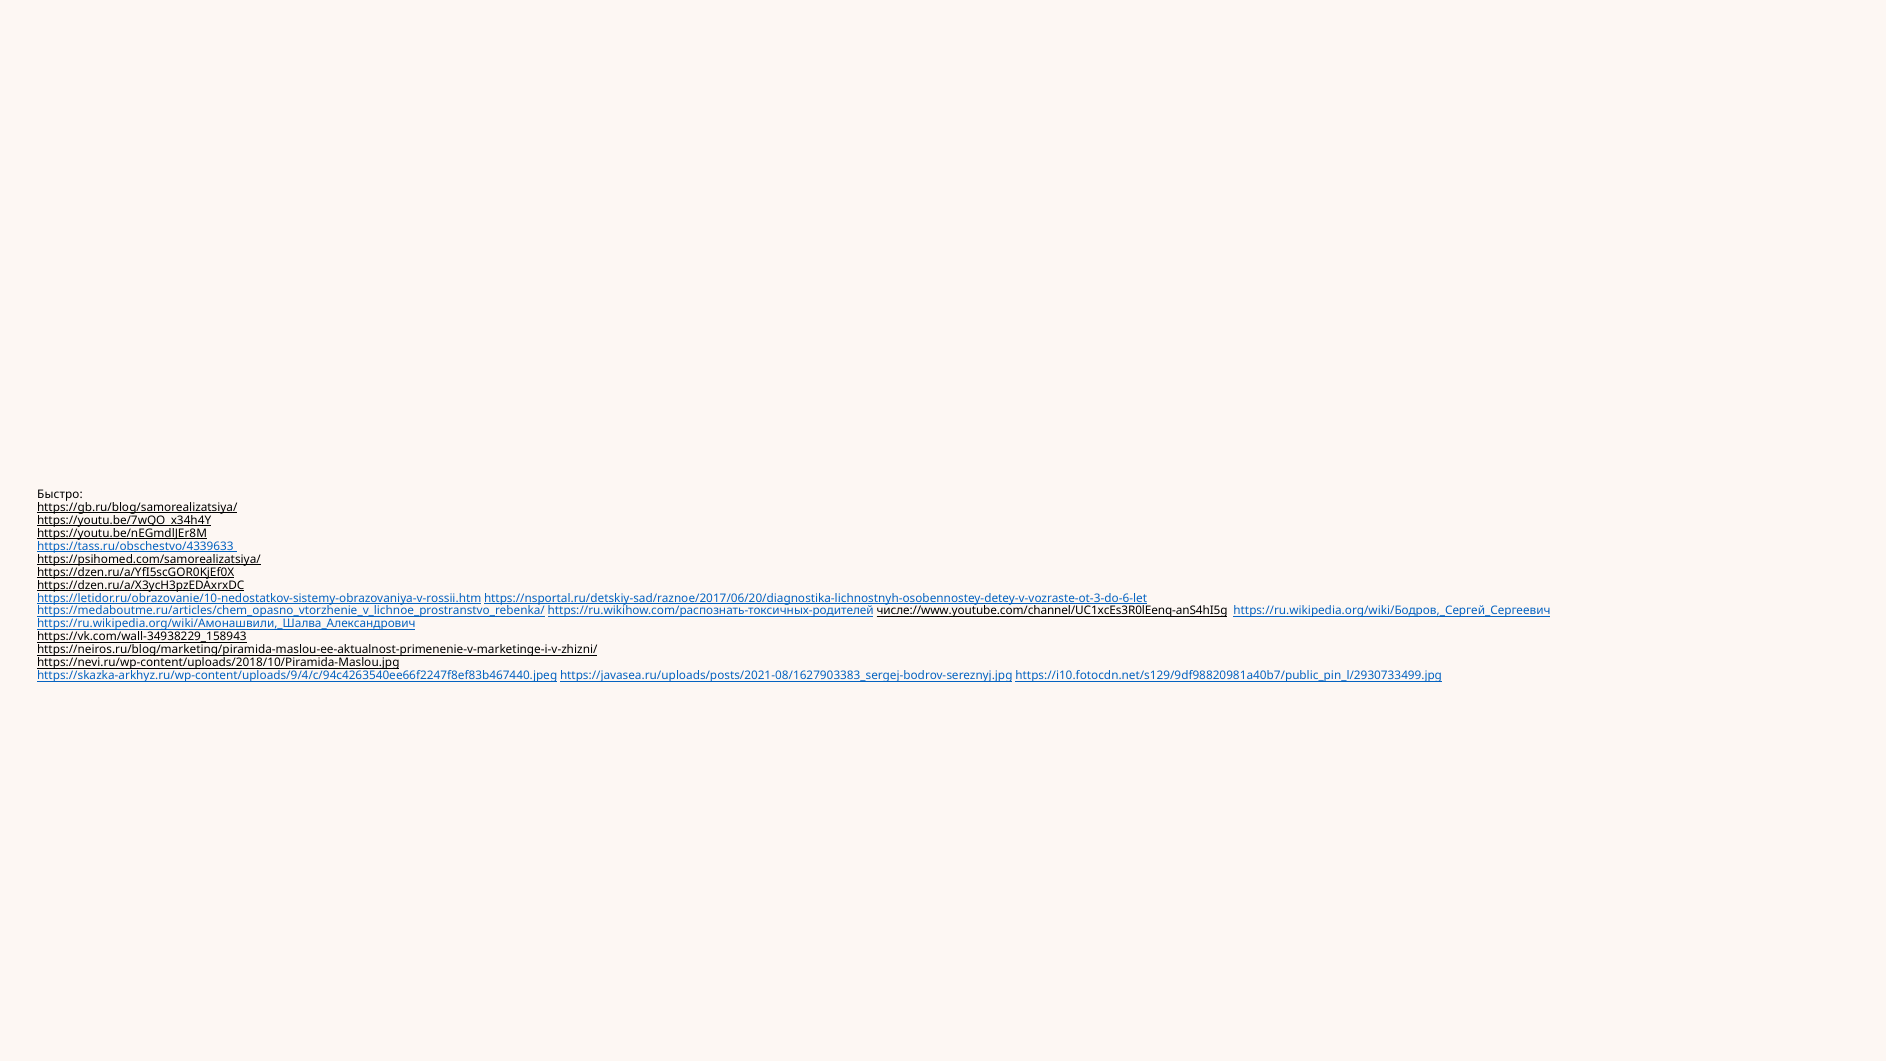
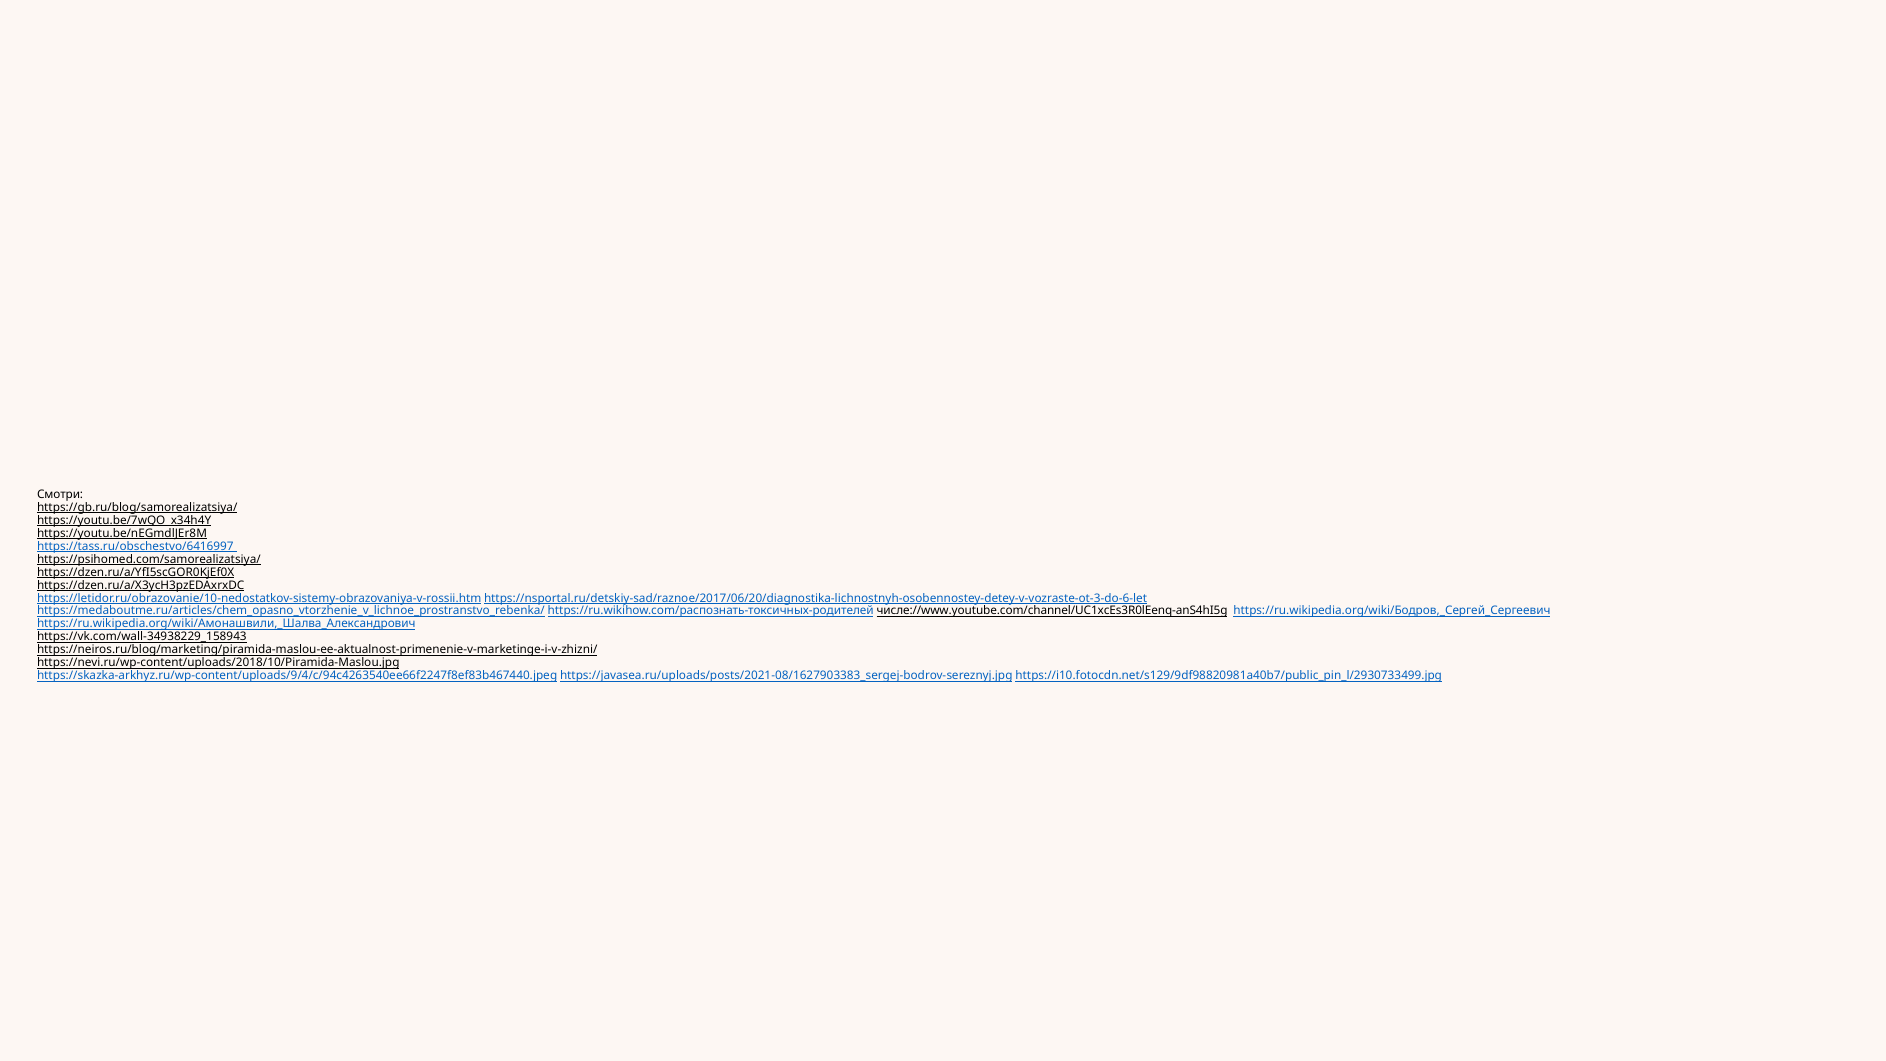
Быстро: Быстро -> Смотри
https://tass.ru/obschestvo/4339633: https://tass.ru/obschestvo/4339633 -> https://tass.ru/obschestvo/6416997
